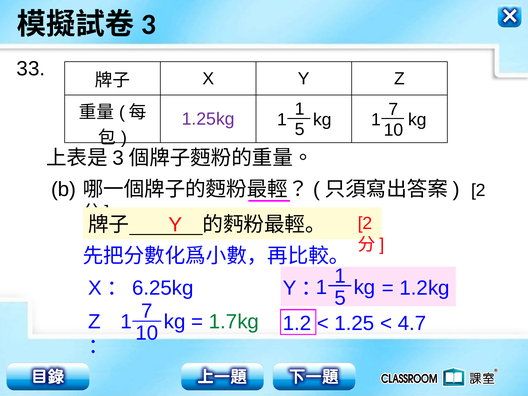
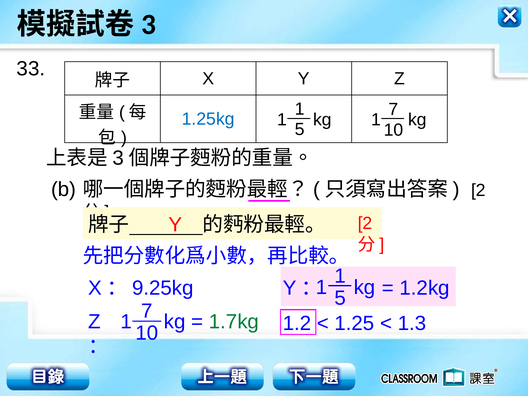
1.25kg colour: purple -> blue
6.25kg: 6.25kg -> 9.25kg
4.7: 4.7 -> 1.3
